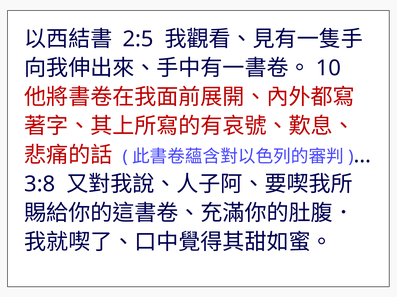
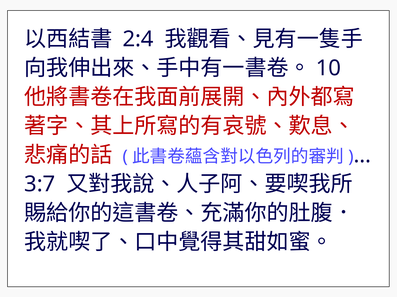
2:5: 2:5 -> 2:4
3:8: 3:8 -> 3:7
